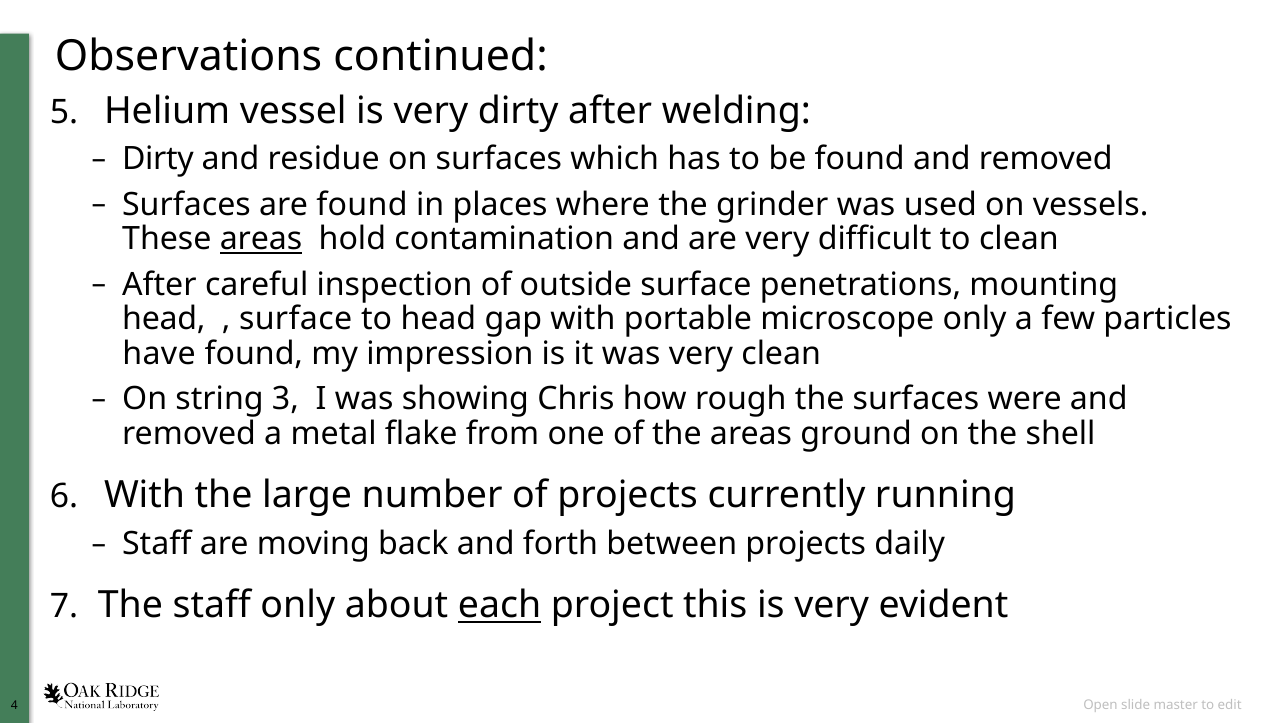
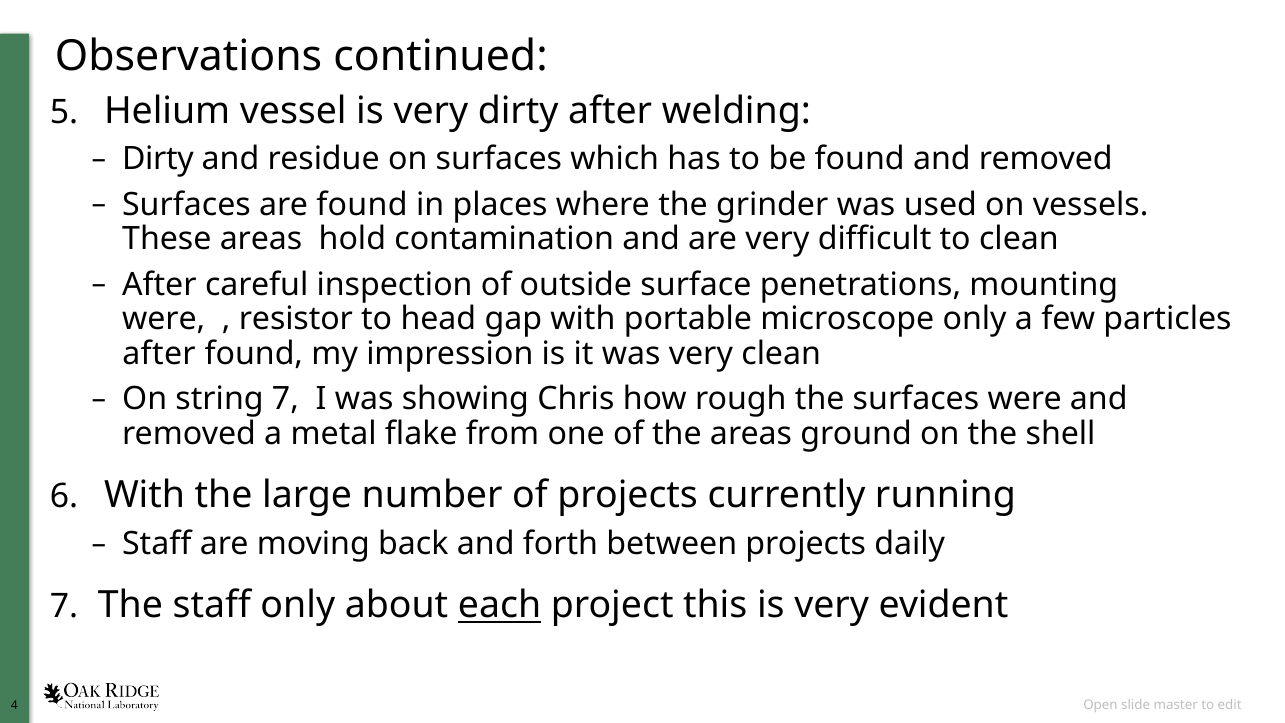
areas at (261, 239) underline: present -> none
head at (164, 319): head -> were
surface at (296, 319): surface -> resistor
have at (159, 354): have -> after
string 3: 3 -> 7
